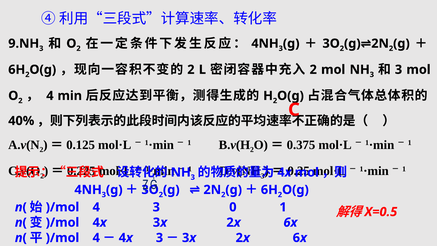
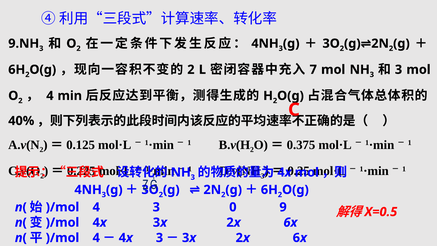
2 at (313, 70): 2 -> 7
0 1: 1 -> 9
